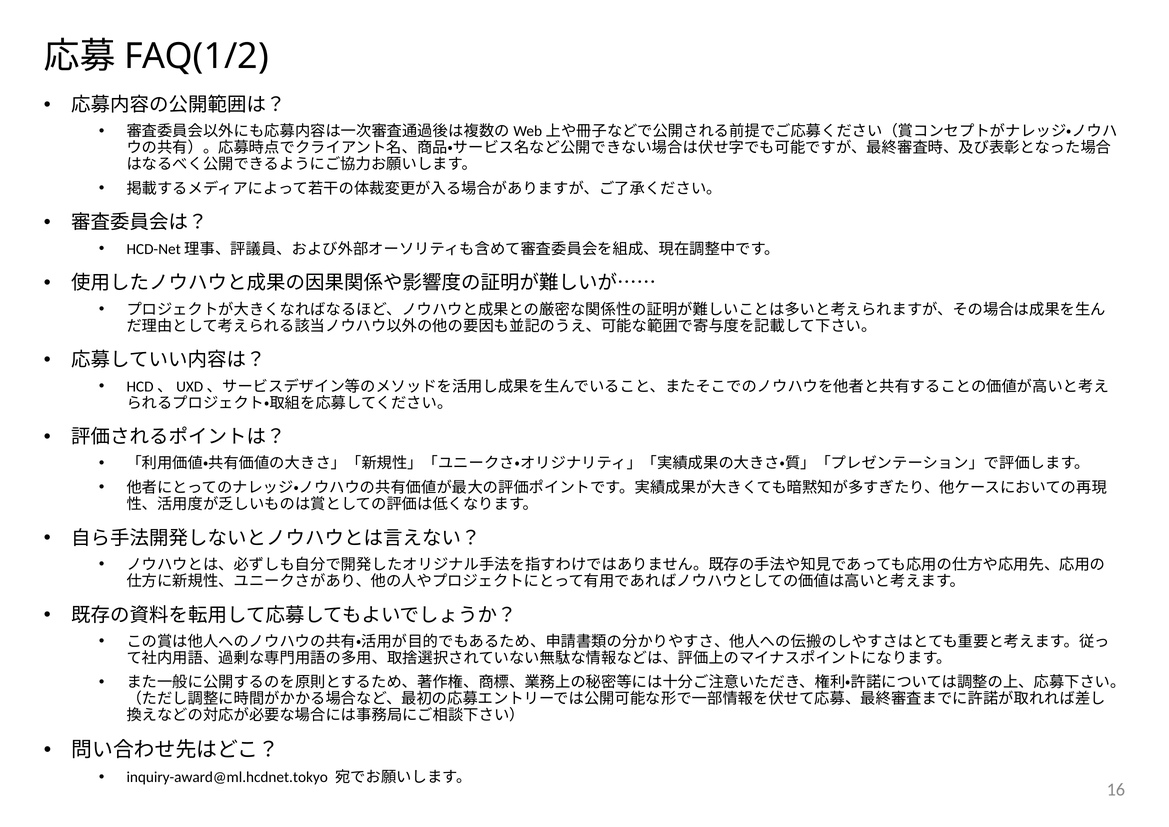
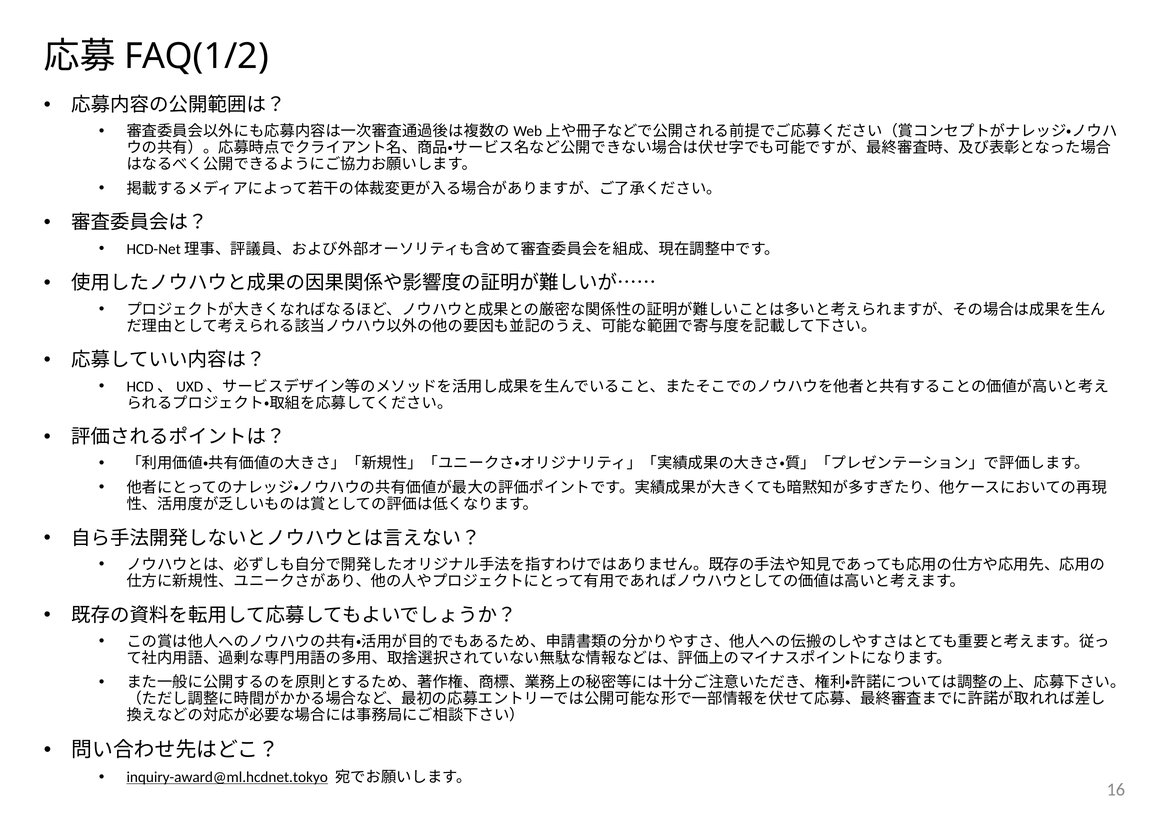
inquiry-award@ml.hcdnet.tokyo underline: none -> present
